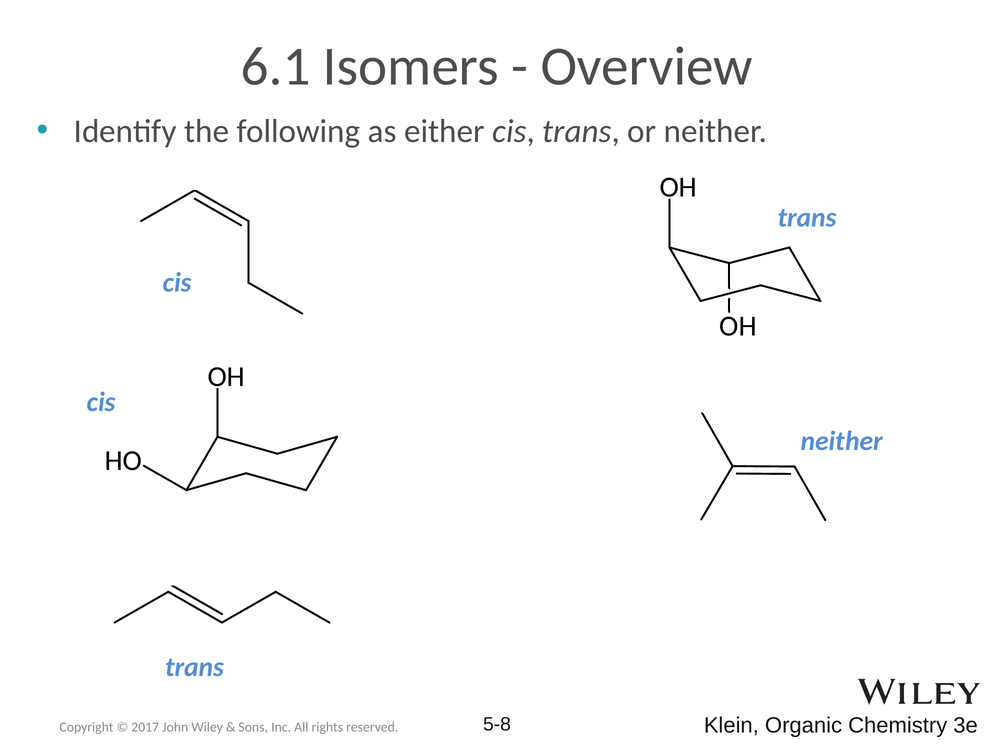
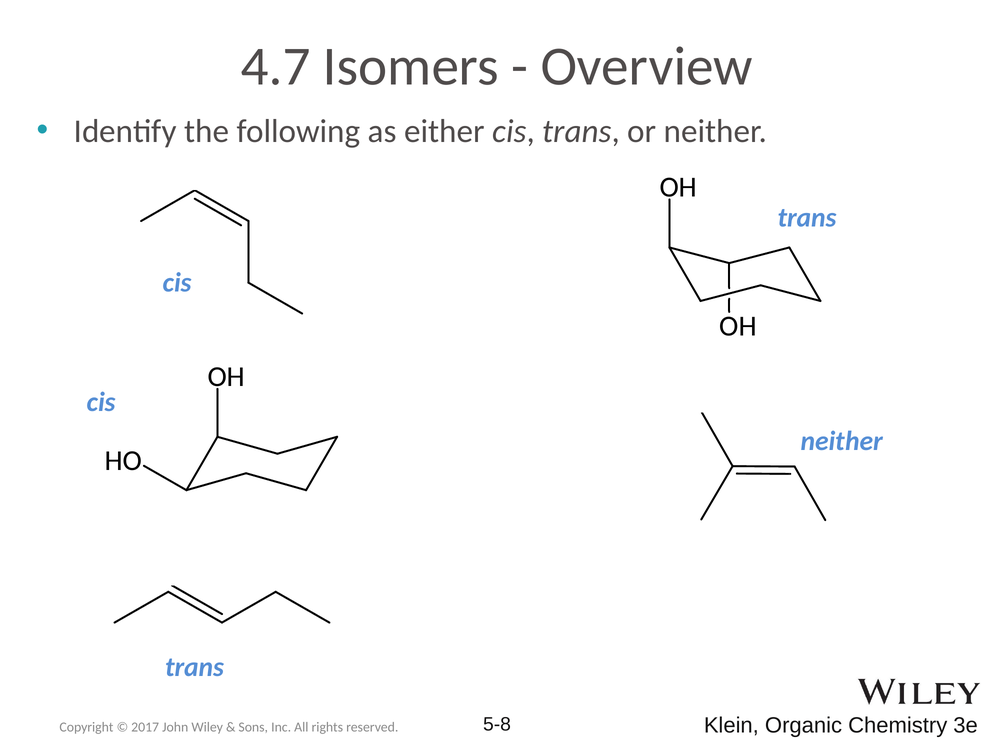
6.1: 6.1 -> 4.7
